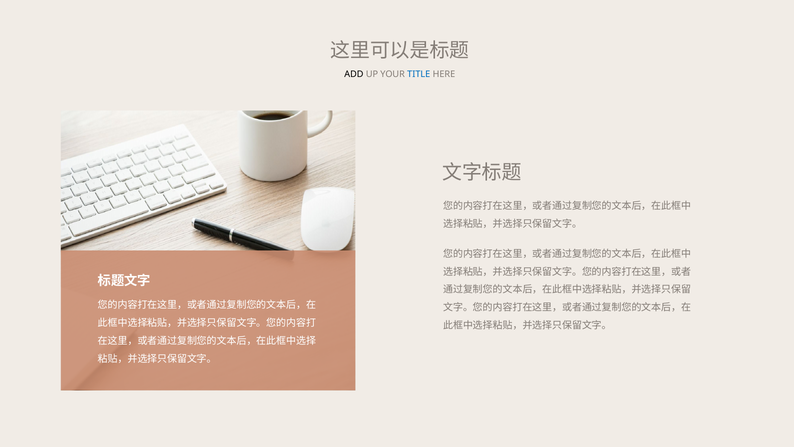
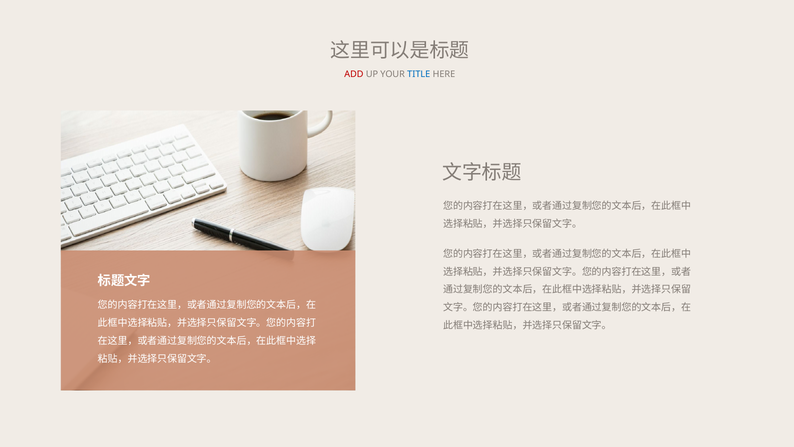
ADD colour: black -> red
